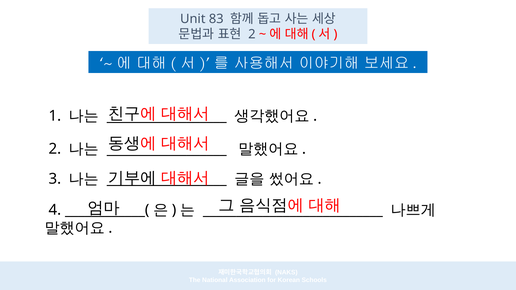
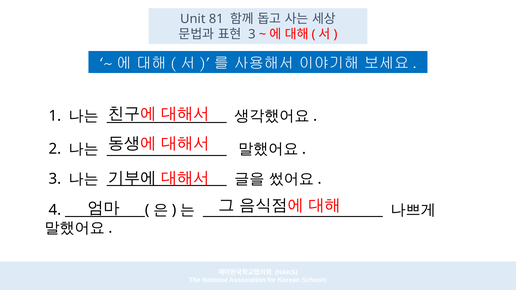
83: 83 -> 81
2 at (252, 34): 2 -> 3
